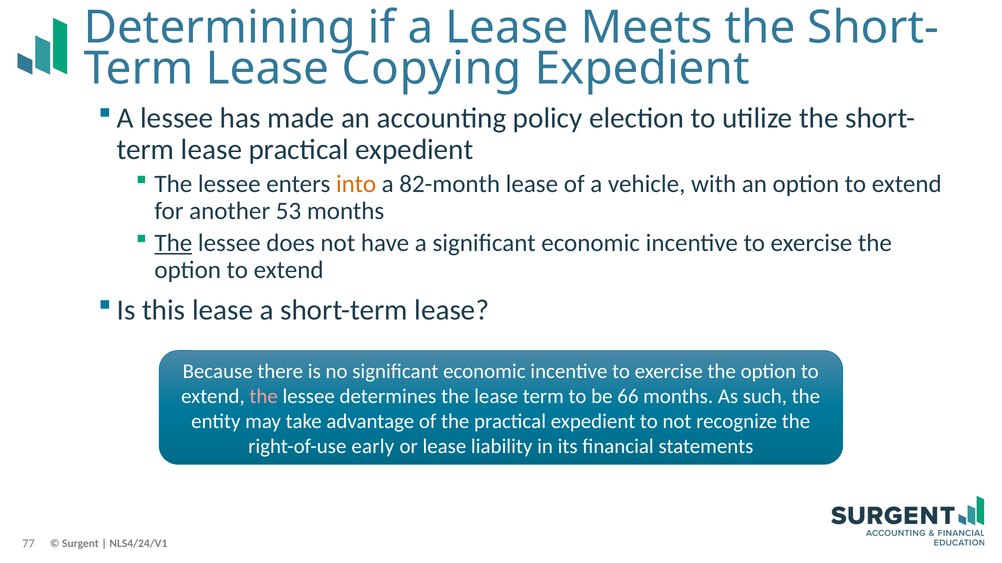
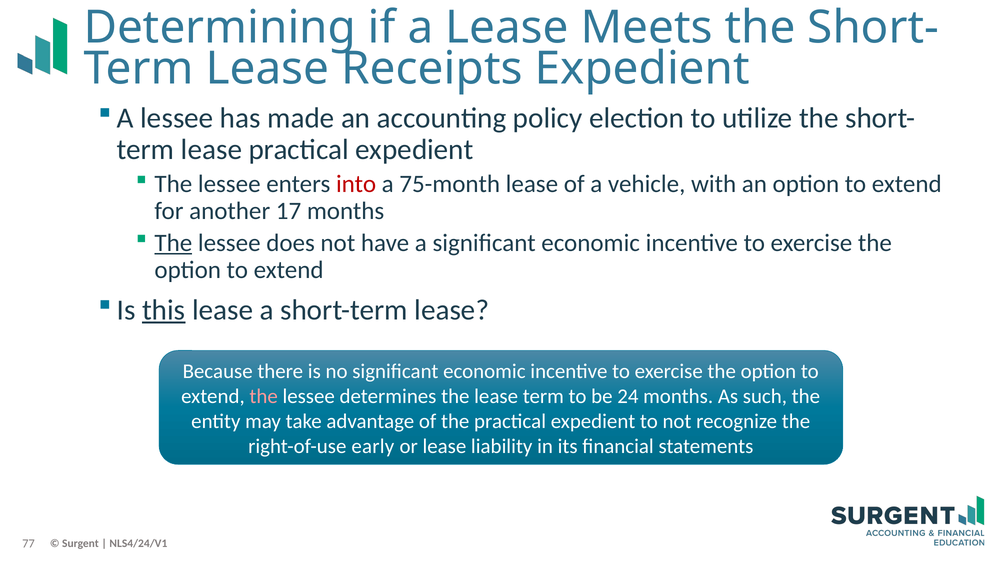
Copying: Copying -> Receipts
into colour: orange -> red
82-month: 82-month -> 75-month
53: 53 -> 17
this underline: none -> present
66: 66 -> 24
